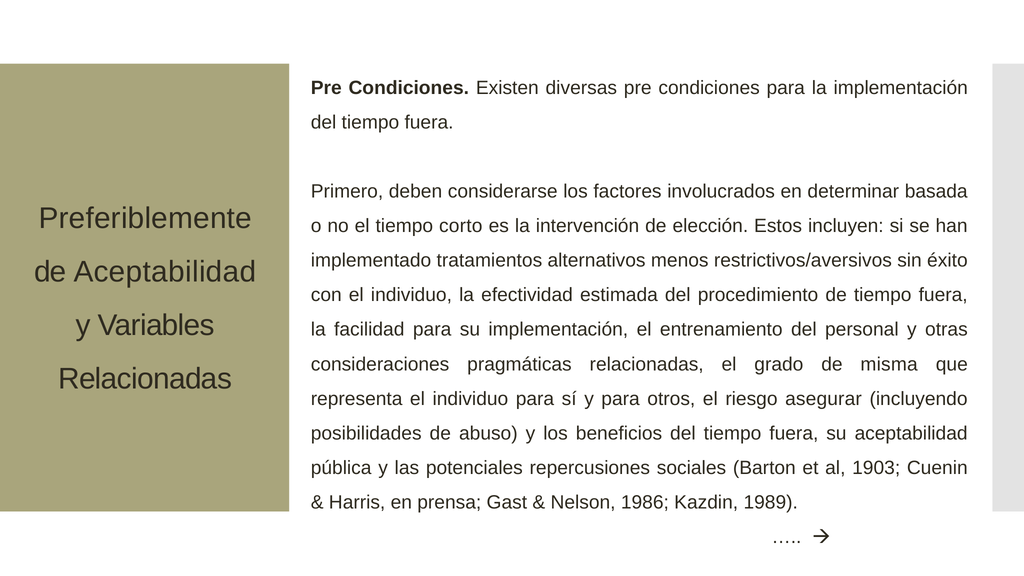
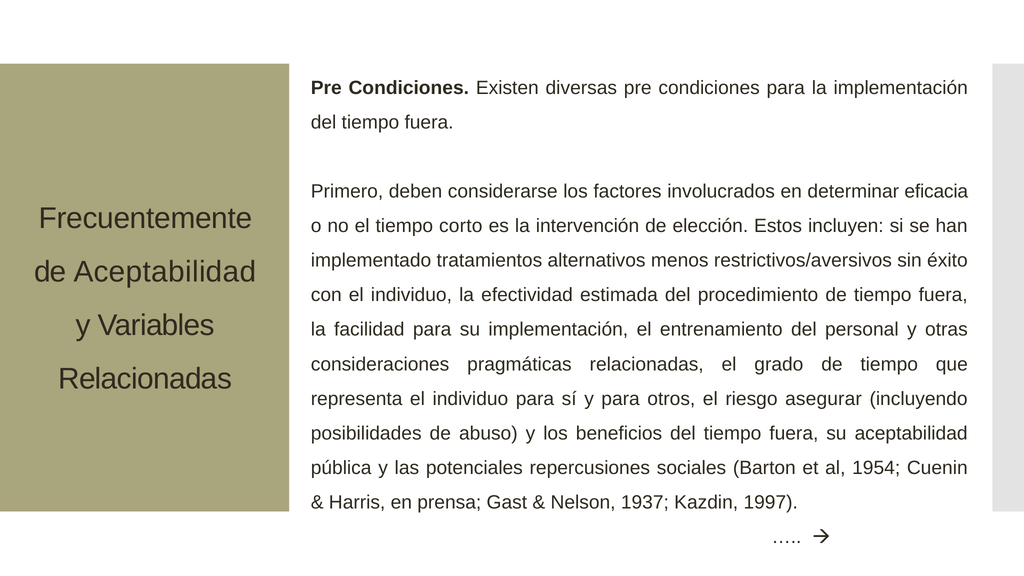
basada: basada -> eficacia
Preferiblemente: Preferiblemente -> Frecuentemente
grado de misma: misma -> tiempo
1903: 1903 -> 1954
1986: 1986 -> 1937
1989: 1989 -> 1997
